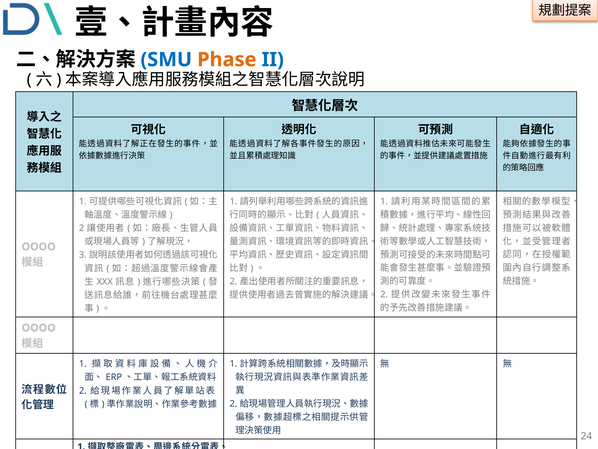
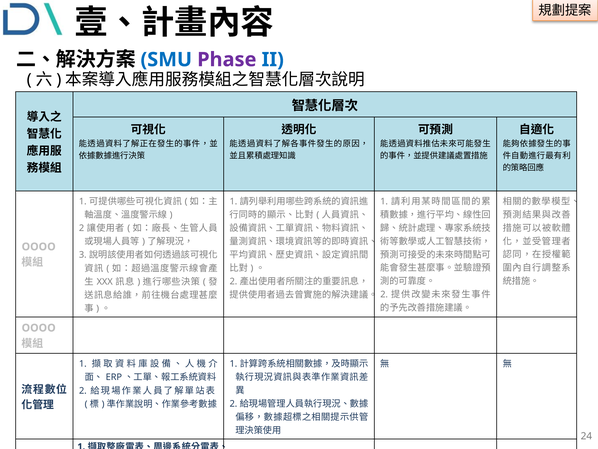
Phase colour: orange -> purple
